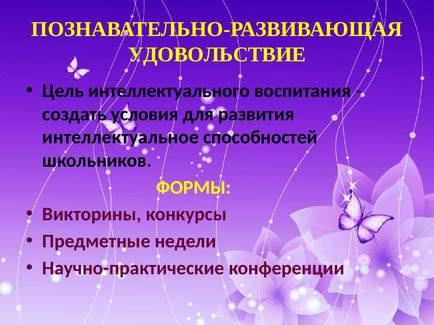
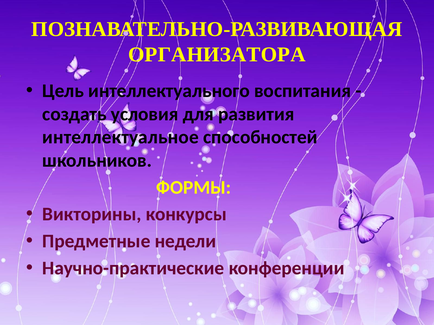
УДОВОЛЬСТВИЕ: УДОВОЛЬСТВИЕ -> ОРГАНИЗАТОРА
